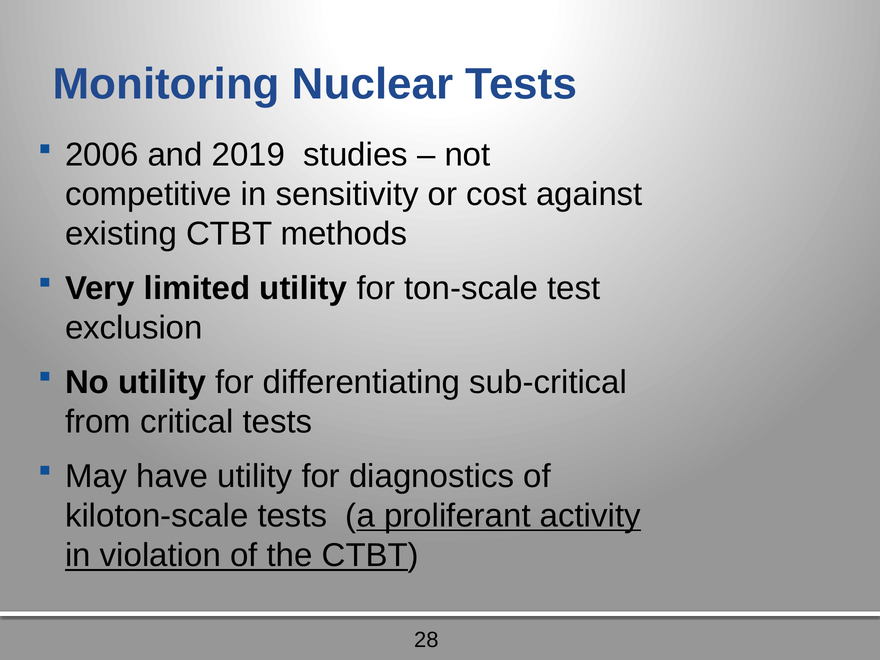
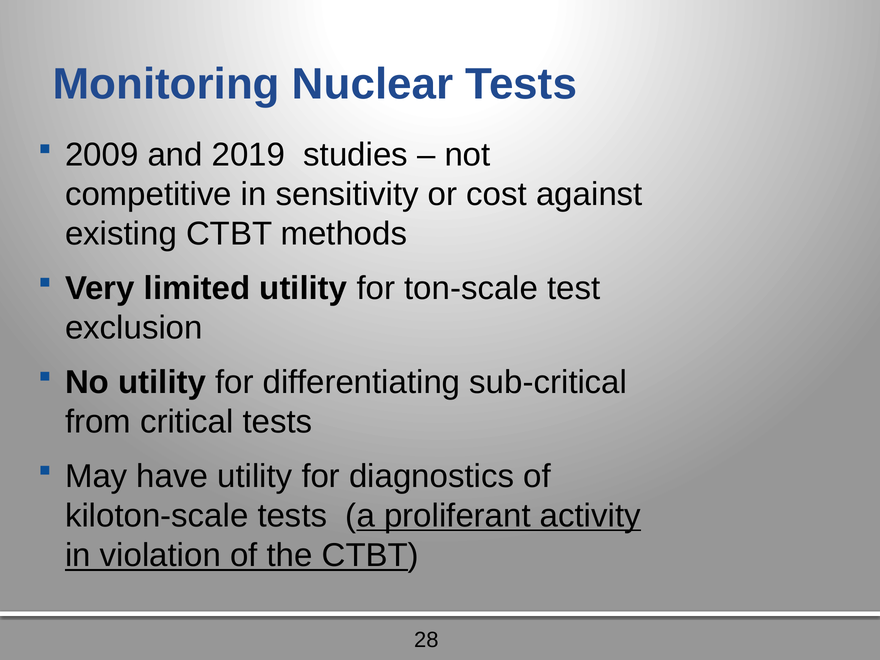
2006: 2006 -> 2009
